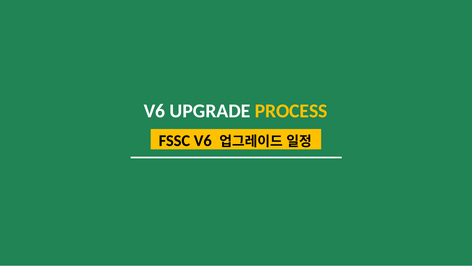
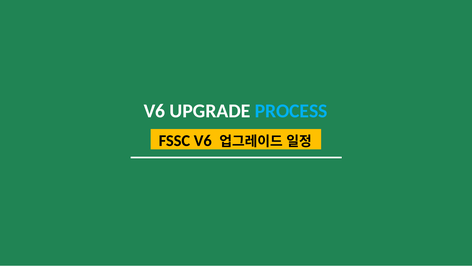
PROCESS colour: yellow -> light blue
